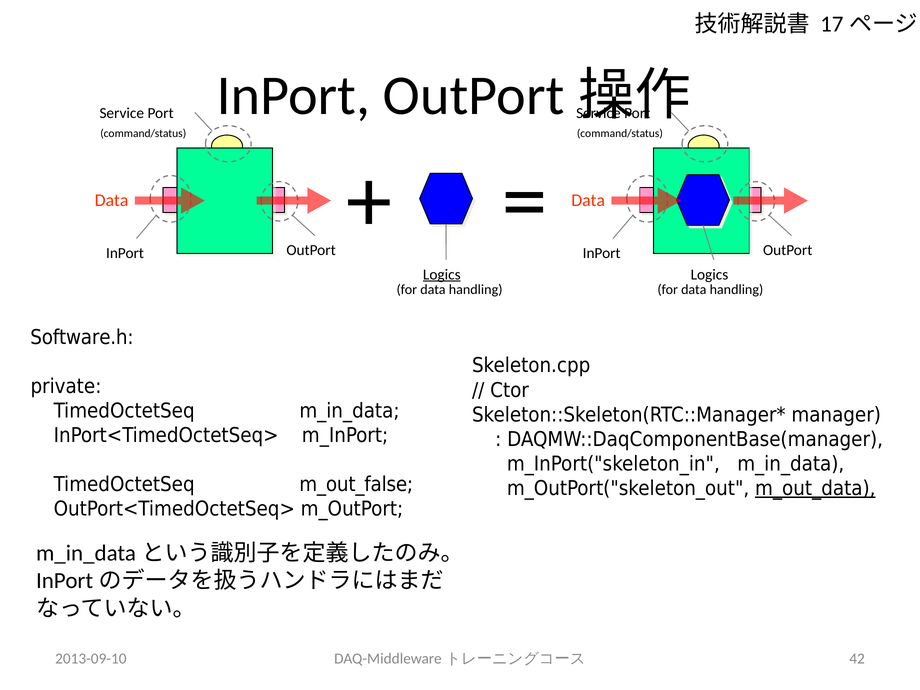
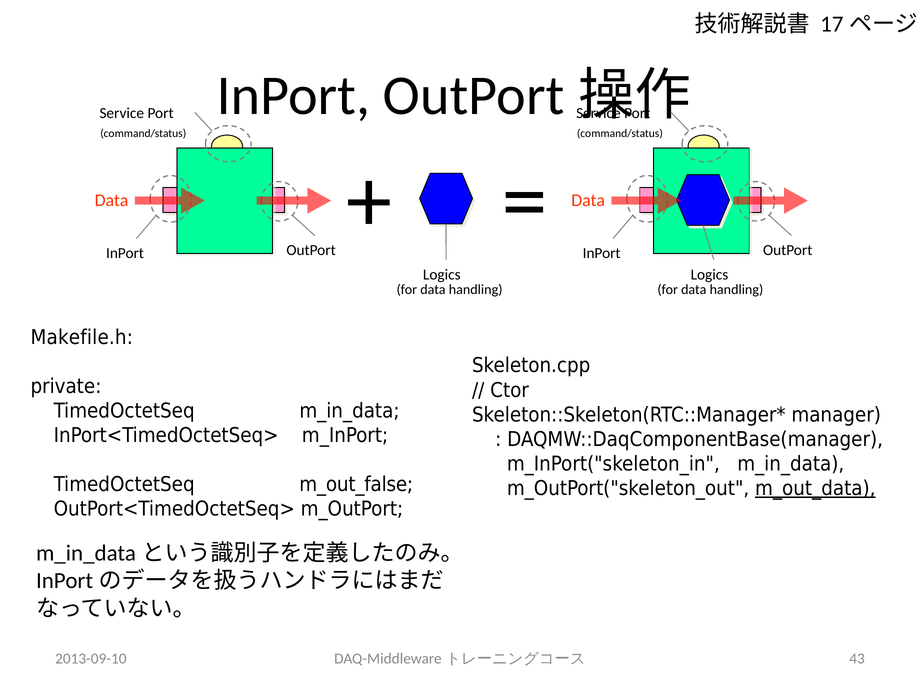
Logics at (442, 275) underline: present -> none
Software.h: Software.h -> Makefile.h
42: 42 -> 43
